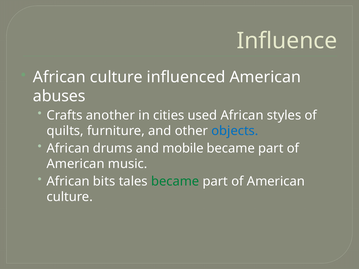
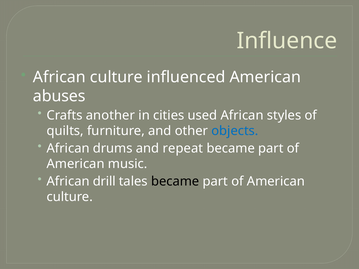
mobile: mobile -> repeat
bits: bits -> drill
became at (175, 182) colour: green -> black
